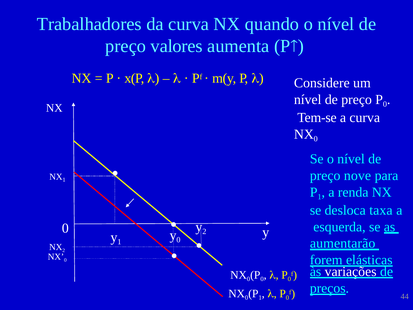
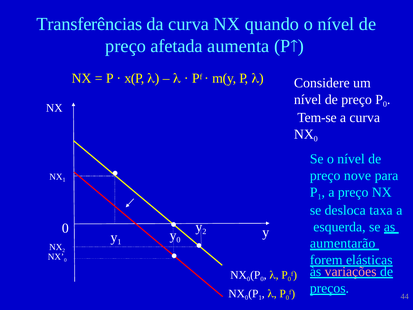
Trabalhadores: Trabalhadores -> Transferências
valores: valores -> afetada
a renda: renda -> preço
variações colour: white -> pink
